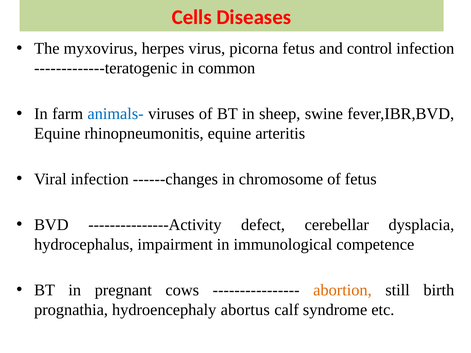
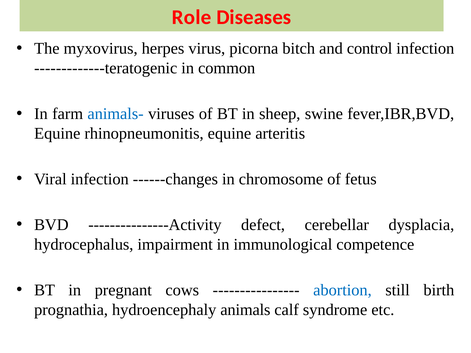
Cells: Cells -> Role
picorna fetus: fetus -> bitch
abortion colour: orange -> blue
abortus: abortus -> animals
